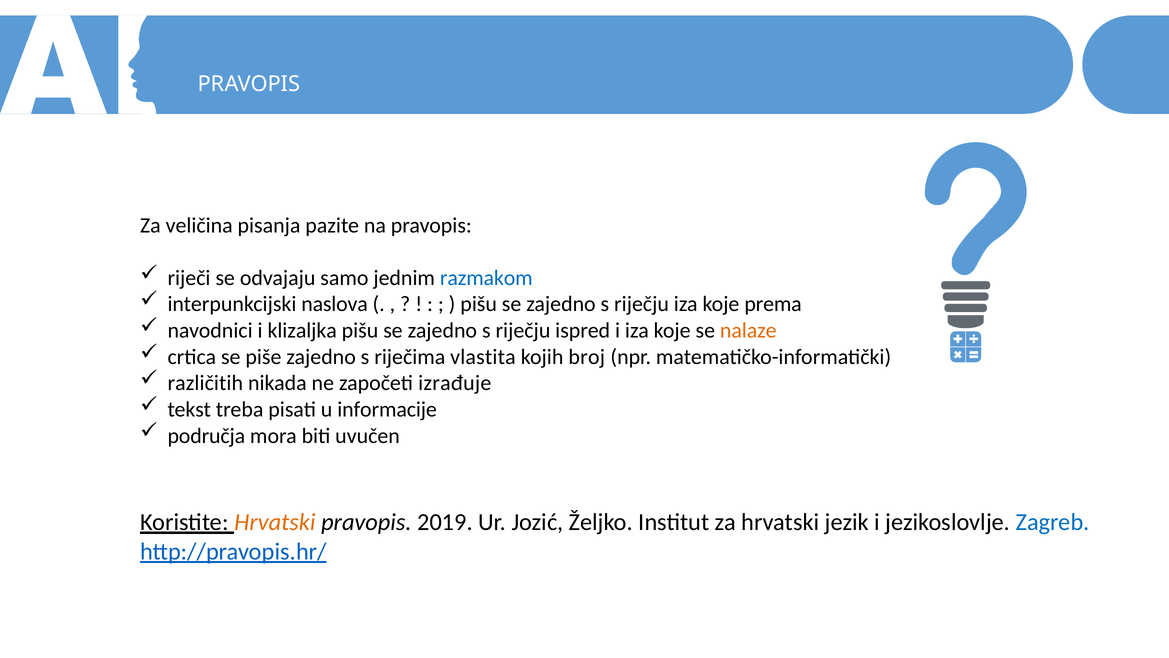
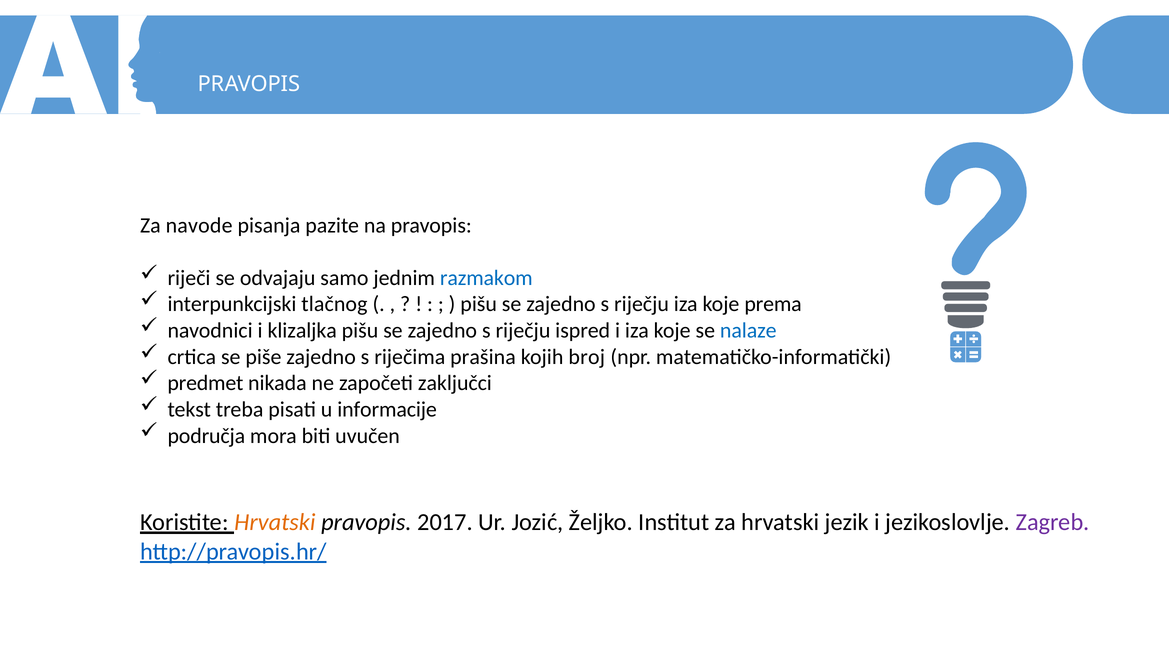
veličina: veličina -> navode
naslova: naslova -> tlačnog
nalaze colour: orange -> blue
vlastita: vlastita -> prašina
različitih: različitih -> predmet
izrađuje: izrađuje -> zaključci
2019: 2019 -> 2017
Zagreb colour: blue -> purple
